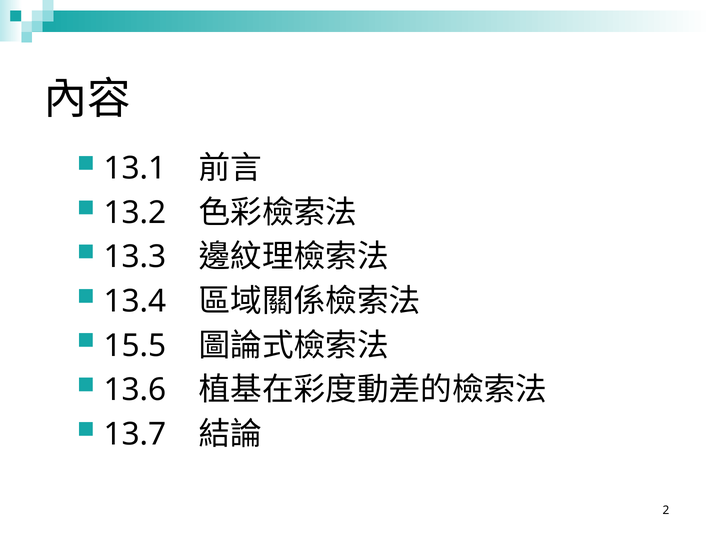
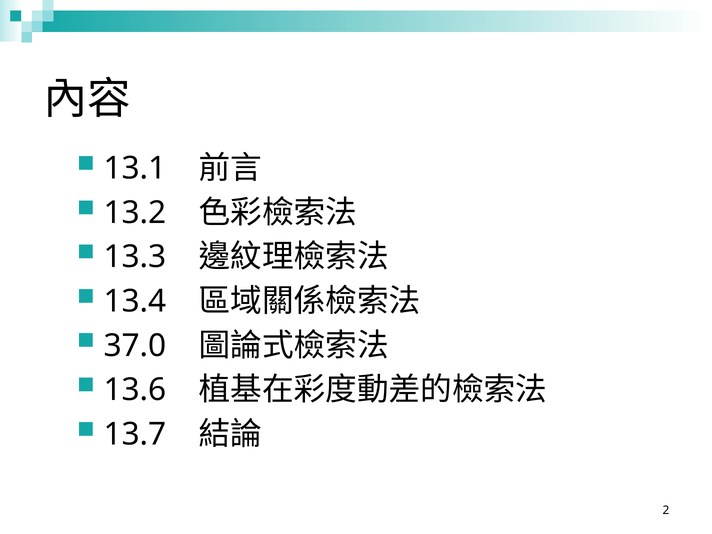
15.5: 15.5 -> 37.0
